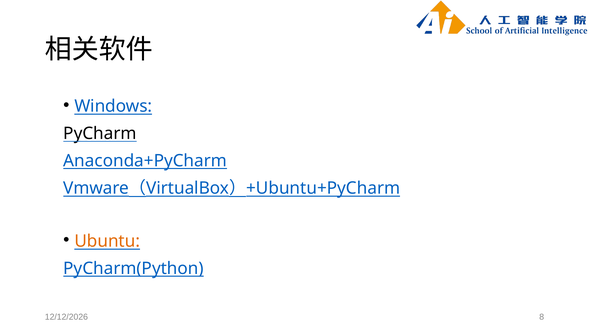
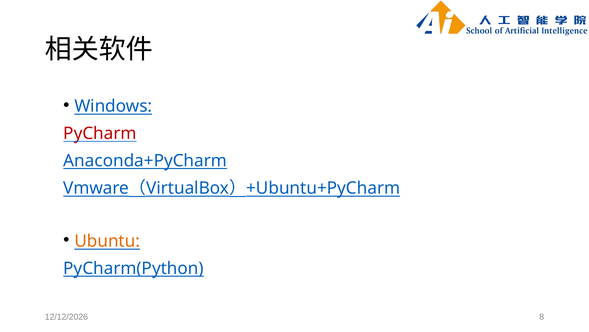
PyCharm colour: black -> red
